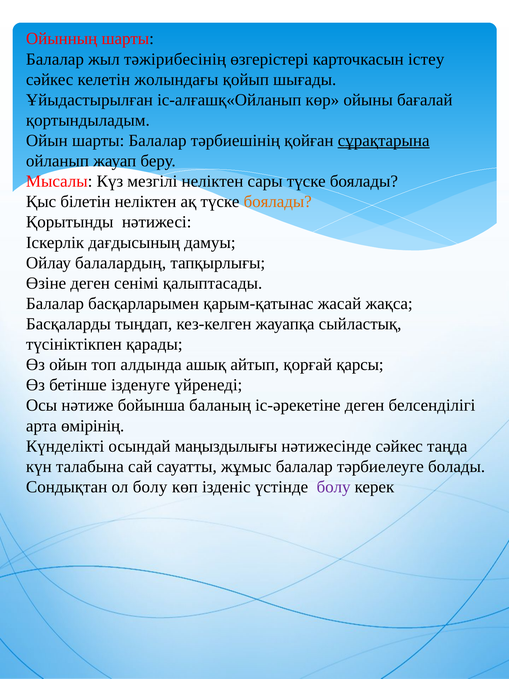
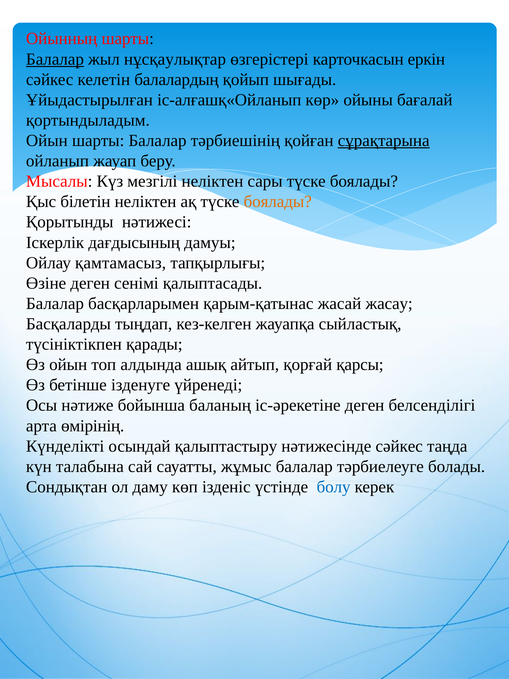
Балалар at (55, 59) underline: none -> present
тәжірибесінің: тәжірибесінің -> нұсқаулықтар
істеу: істеу -> еркін
жолындағы: жолындағы -> балалардың
балалардың: балалардың -> қамтамасыз
жақса: жақса -> жасау
маңыздылығы: маңыздылығы -> қалыптастыру
ол болу: болу -> даму
болу at (334, 487) colour: purple -> blue
